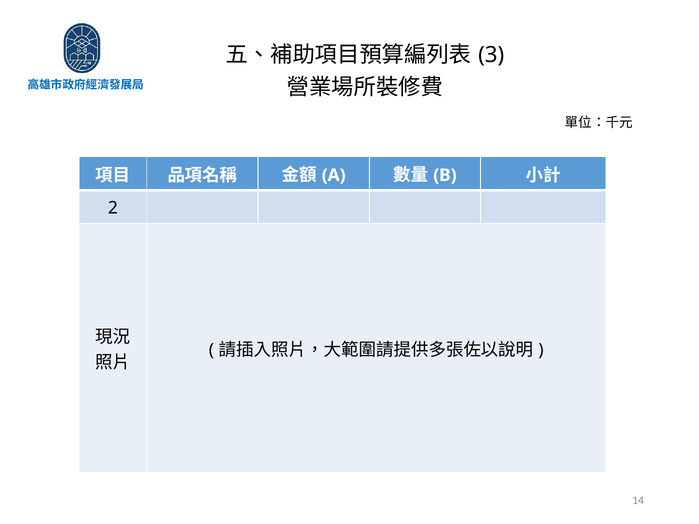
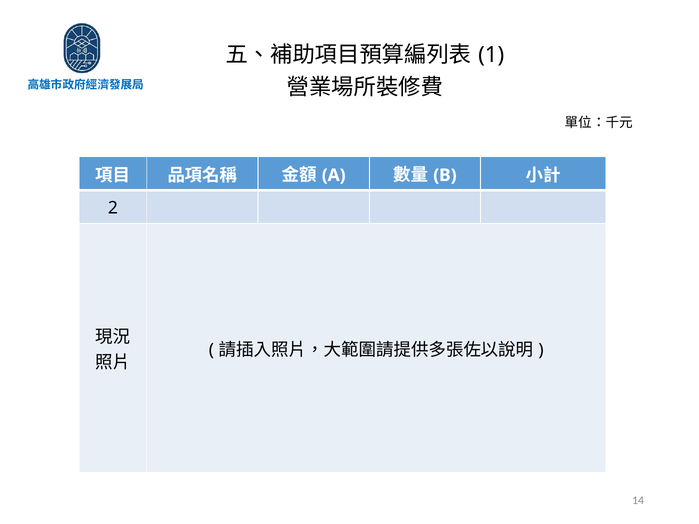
3: 3 -> 1
